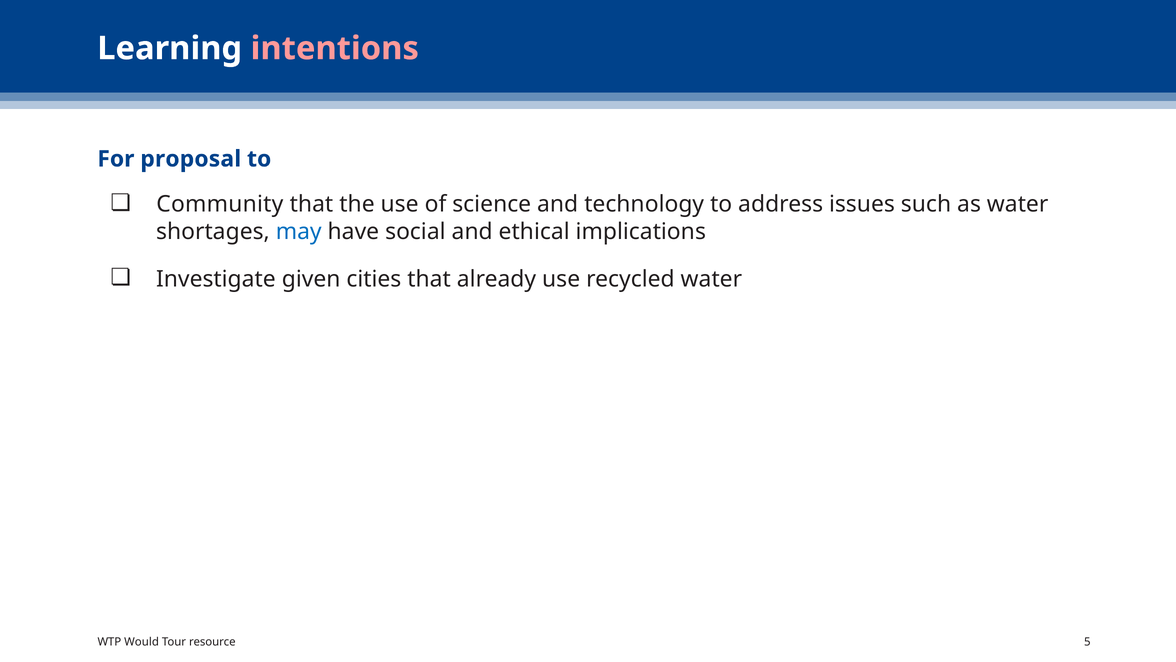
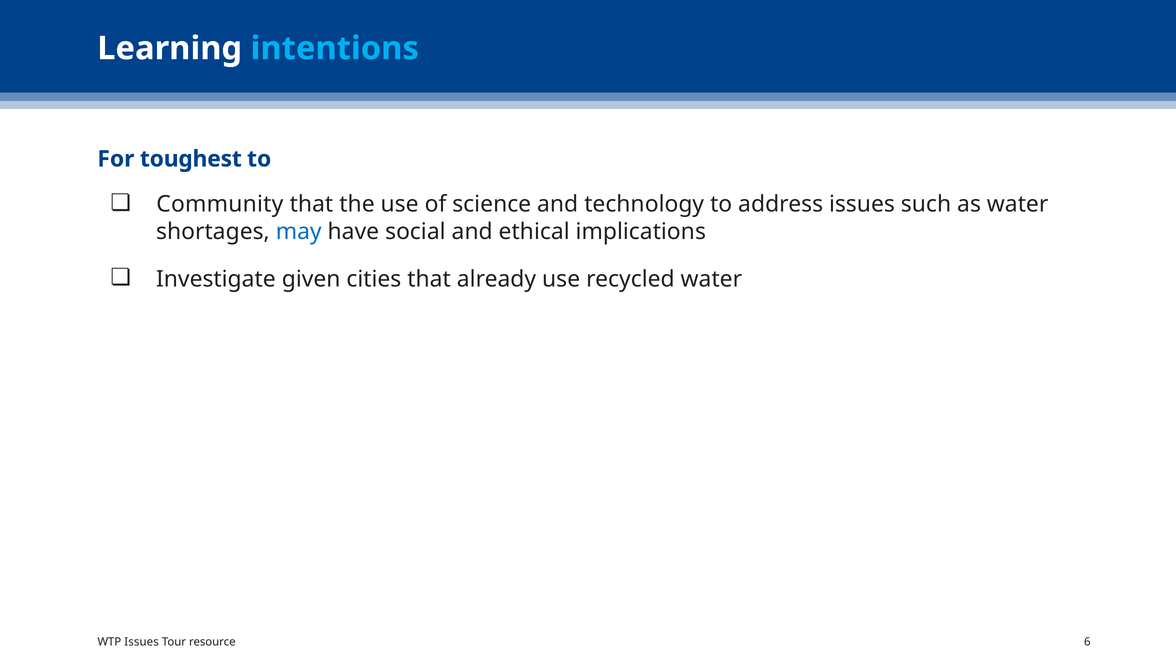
intentions colour: pink -> light blue
proposal: proposal -> toughest
WTP Would: Would -> Issues
5: 5 -> 6
